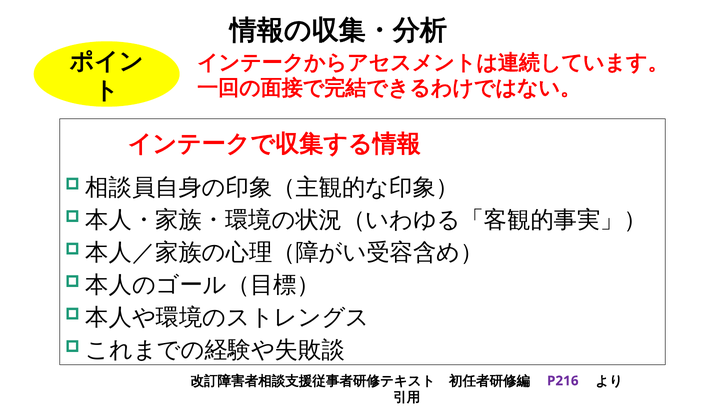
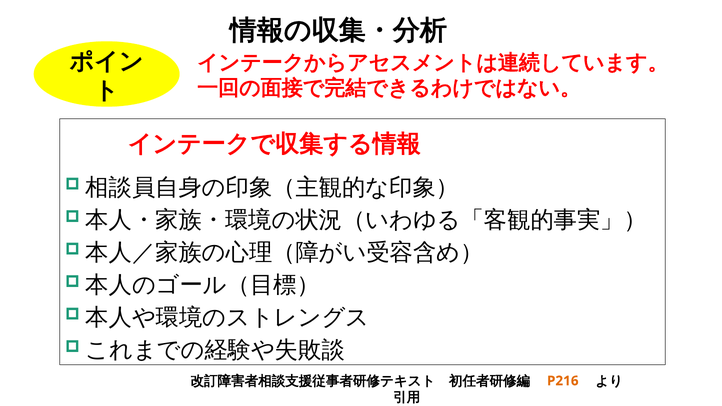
P216 colour: purple -> orange
